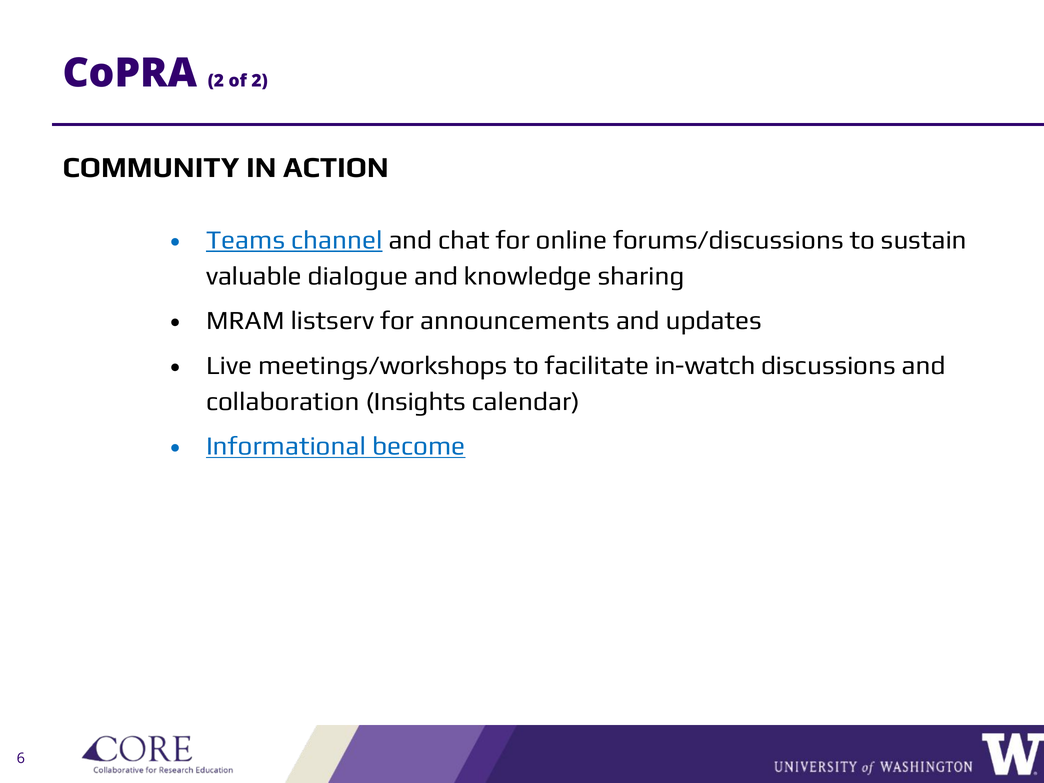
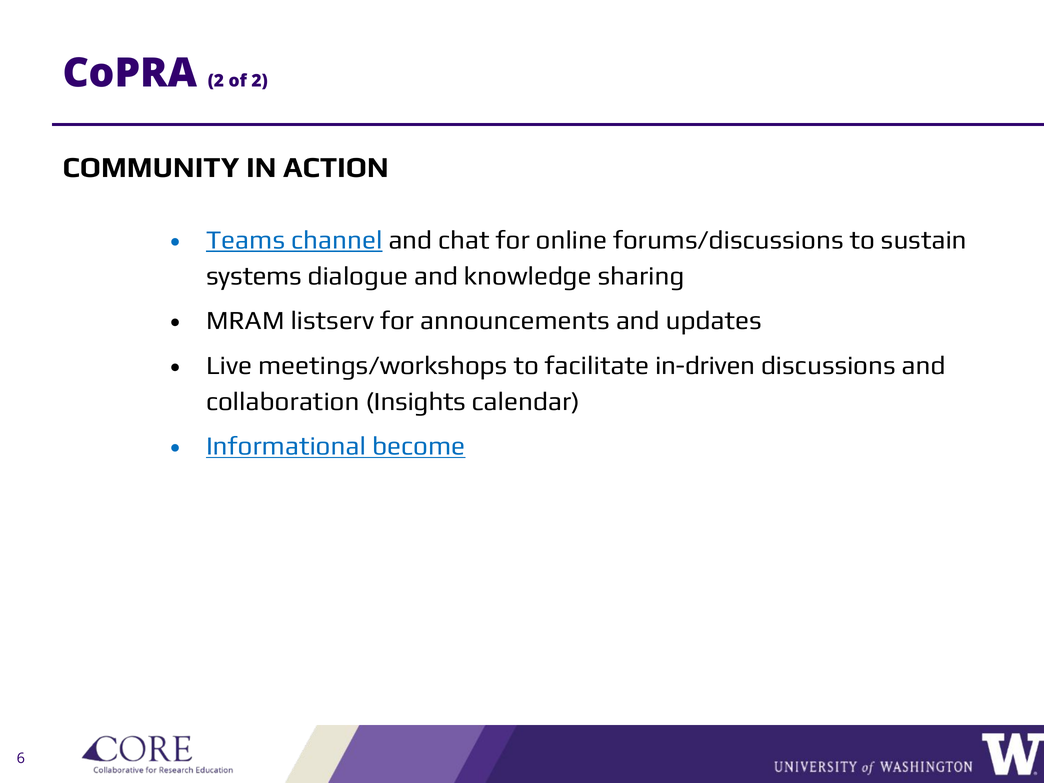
valuable: valuable -> systems
in-watch: in-watch -> in-driven
